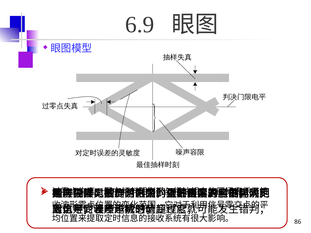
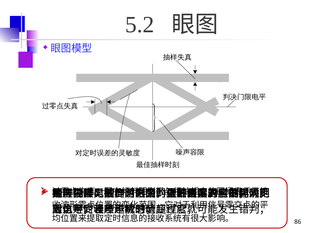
6.9: 6.9 -> 5.2
